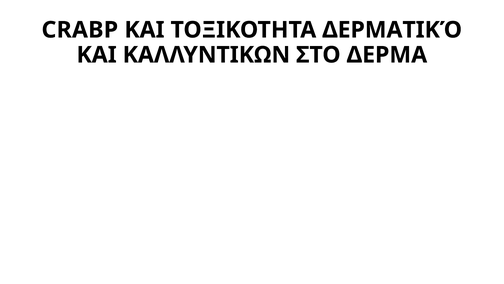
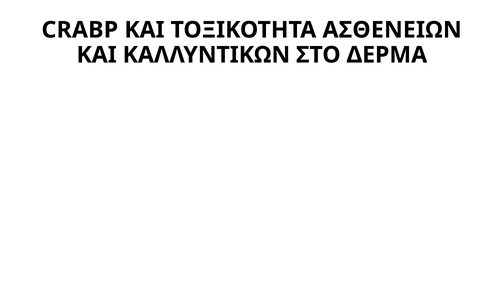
ΔΕΡΜΑΤΙΚΌ: ΔΕΡΜΑΤΙΚΌ -> ΑΣΘΕΝΕΙΩΝ
